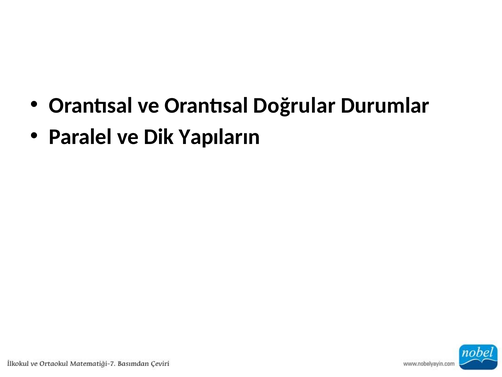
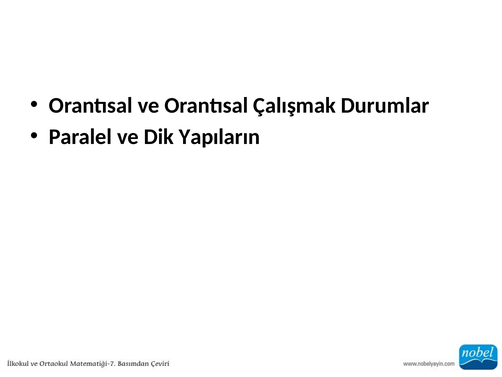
Doğrular: Doğrular -> Çalışmak
